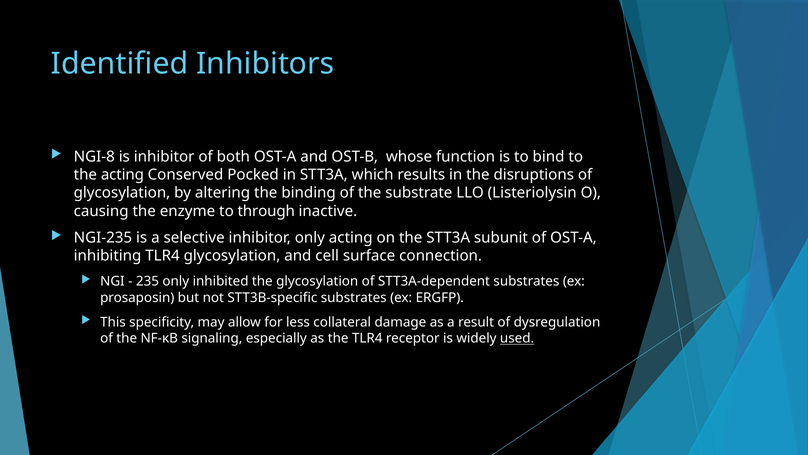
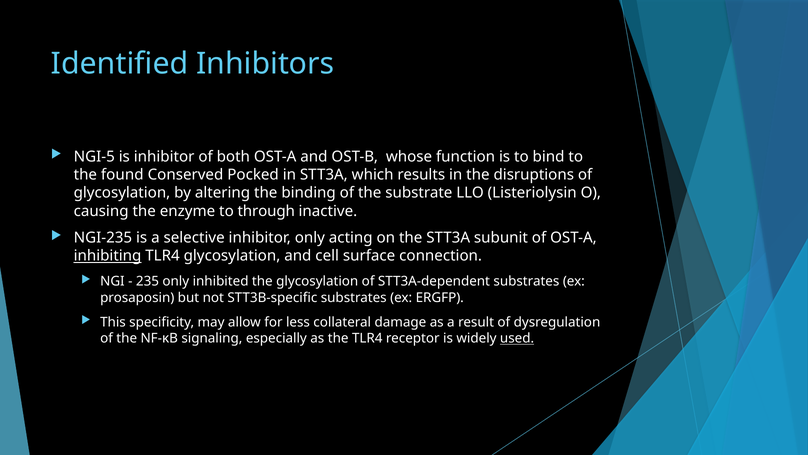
NGI-8: NGI-8 -> NGI-5
the acting: acting -> found
inhibiting underline: none -> present
